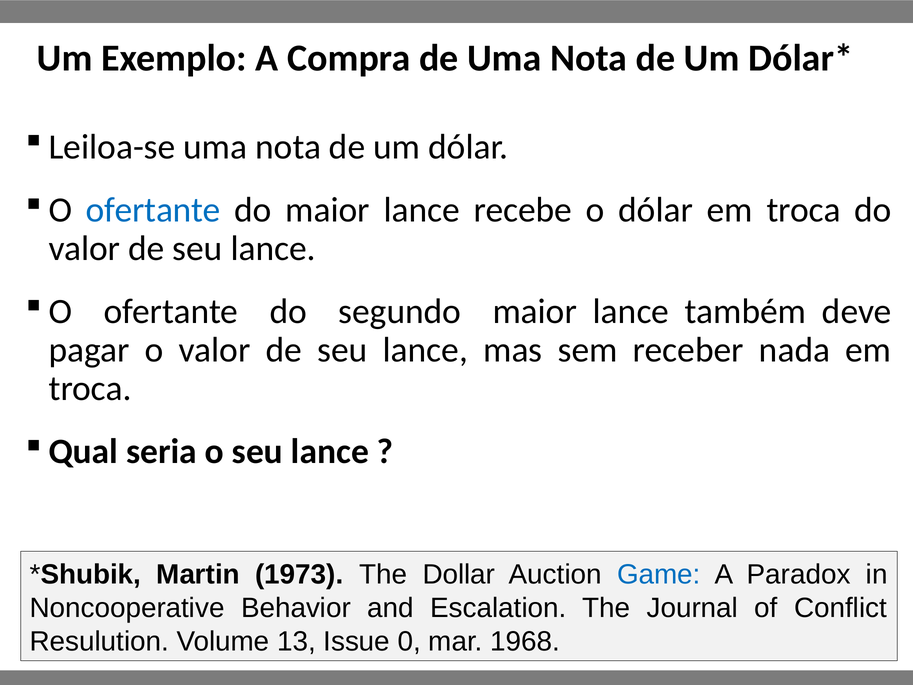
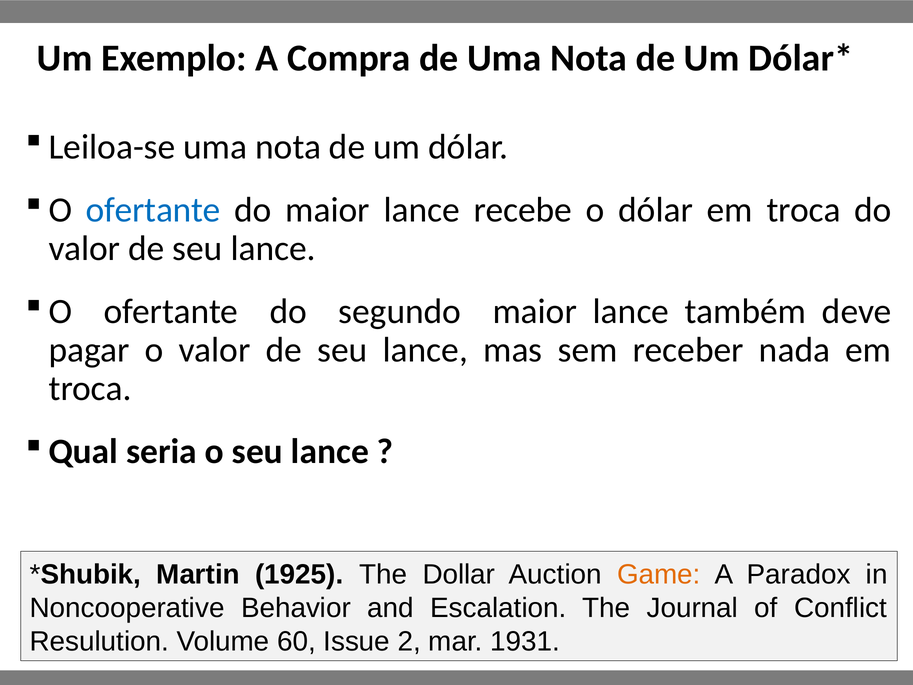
1973: 1973 -> 1925
Game colour: blue -> orange
13: 13 -> 60
0: 0 -> 2
1968: 1968 -> 1931
